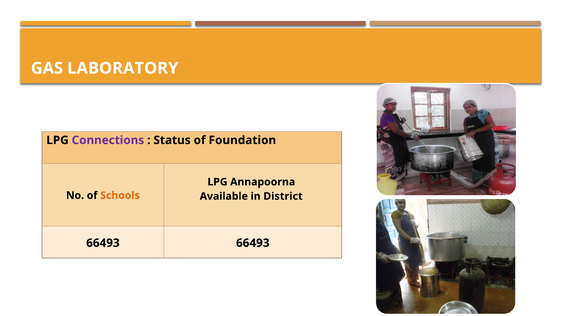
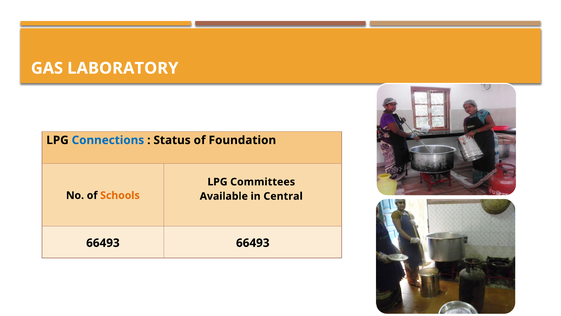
Connections colour: purple -> blue
Annapoorna: Annapoorna -> Committees
District: District -> Central
